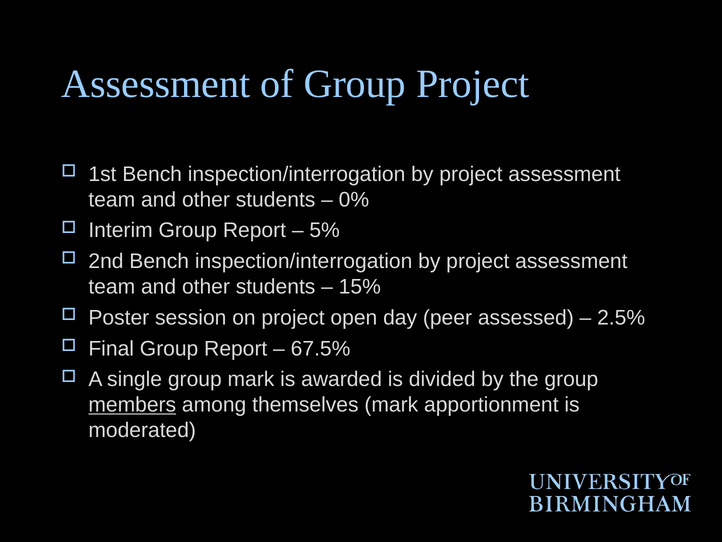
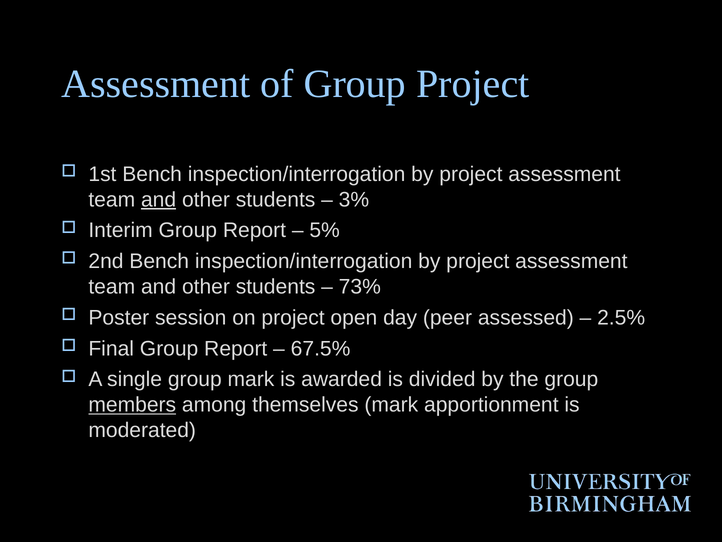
and at (159, 199) underline: none -> present
0%: 0% -> 3%
15%: 15% -> 73%
